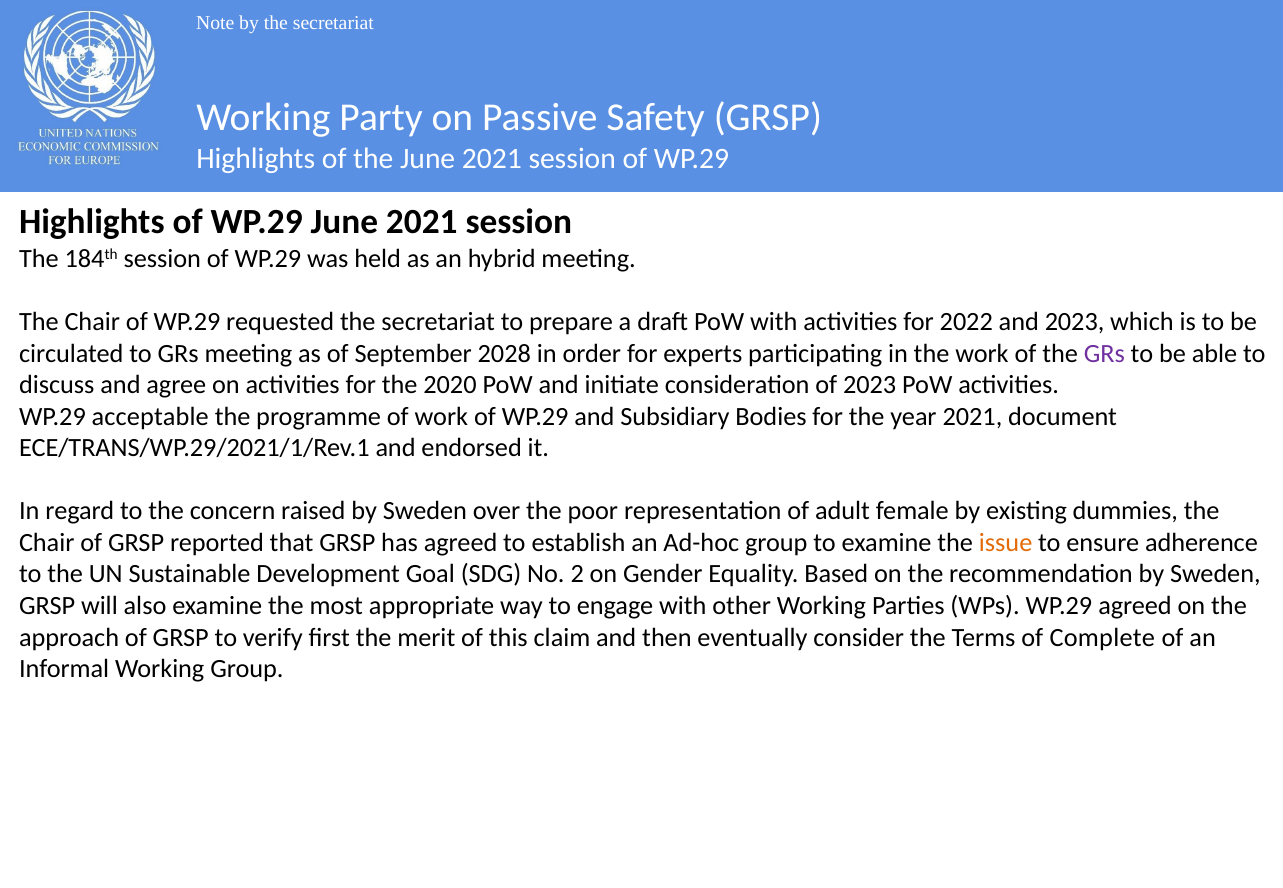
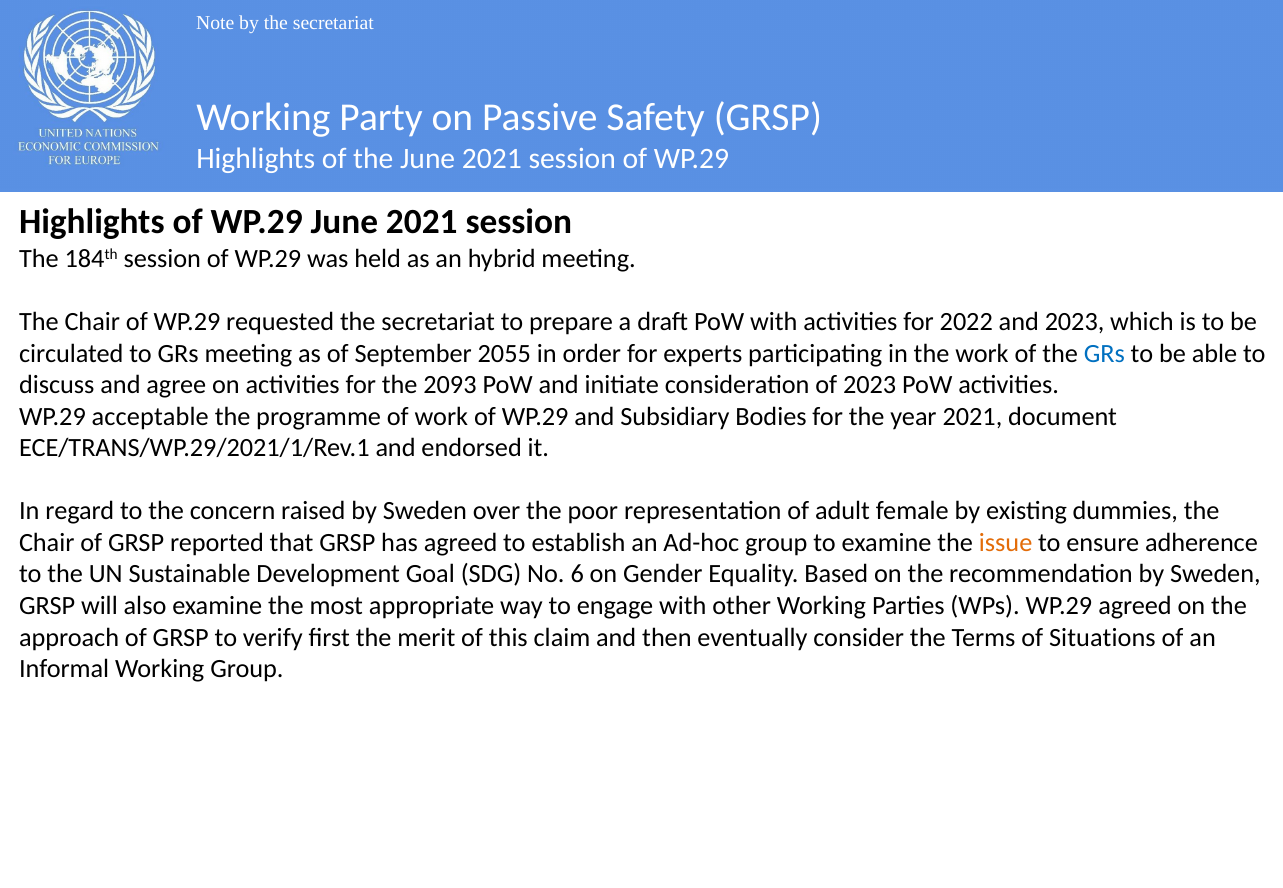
2028: 2028 -> 2055
GRs at (1104, 353) colour: purple -> blue
2020: 2020 -> 2093
2: 2 -> 6
Complete: Complete -> Situations
